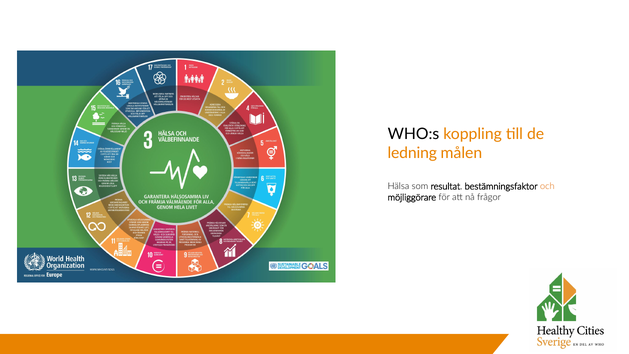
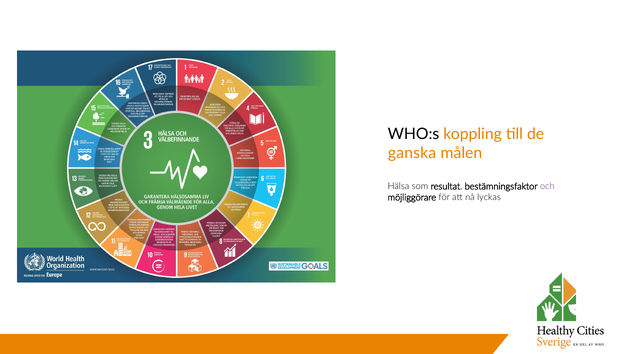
ledning: ledning -> ganska
och colour: orange -> purple
frågor: frågor -> lyckas
